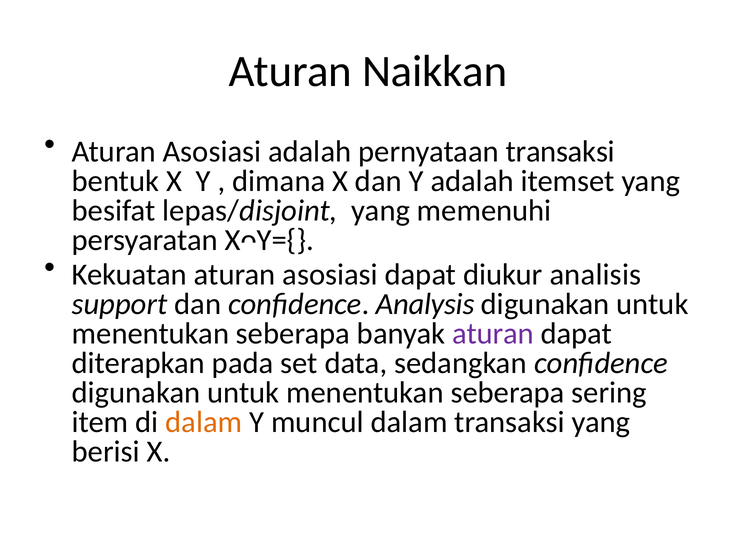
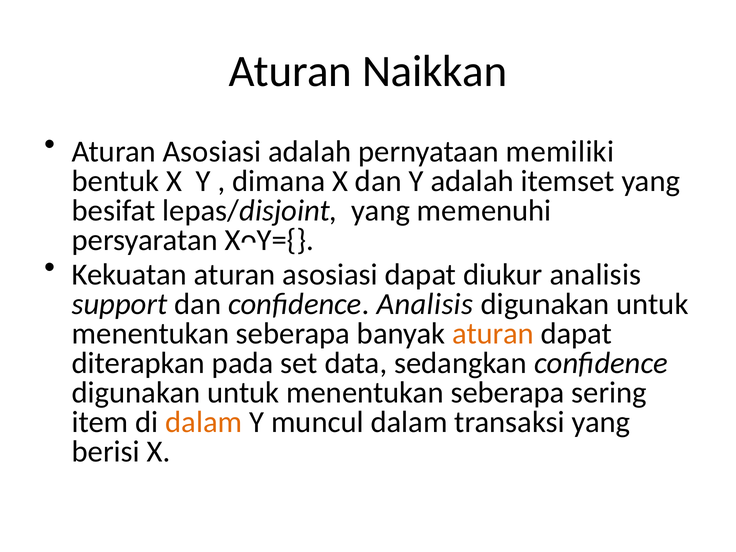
pernyataan transaksi: transaksi -> memiliki
confidence Analysis: Analysis -> Analisis
aturan at (493, 334) colour: purple -> orange
